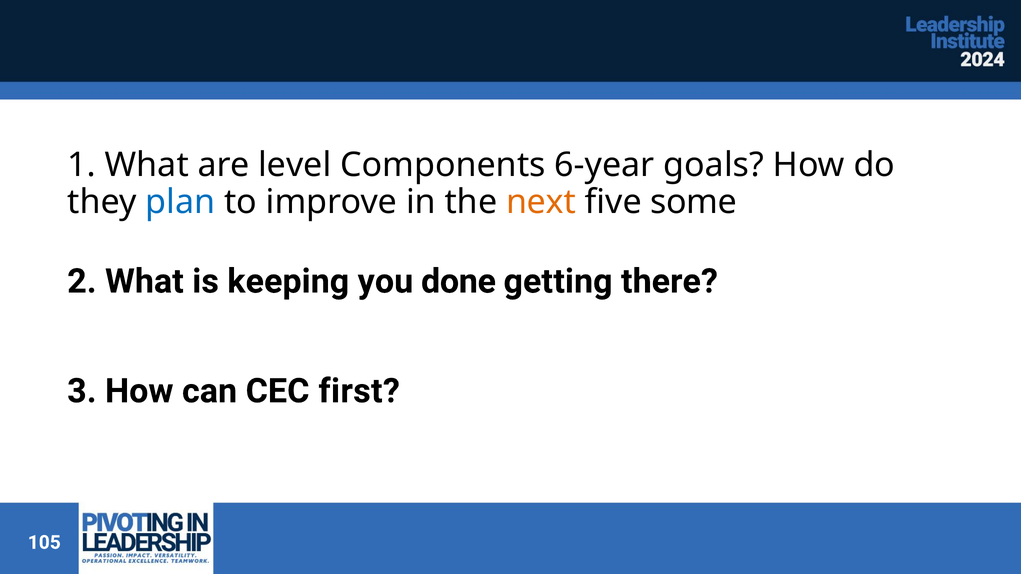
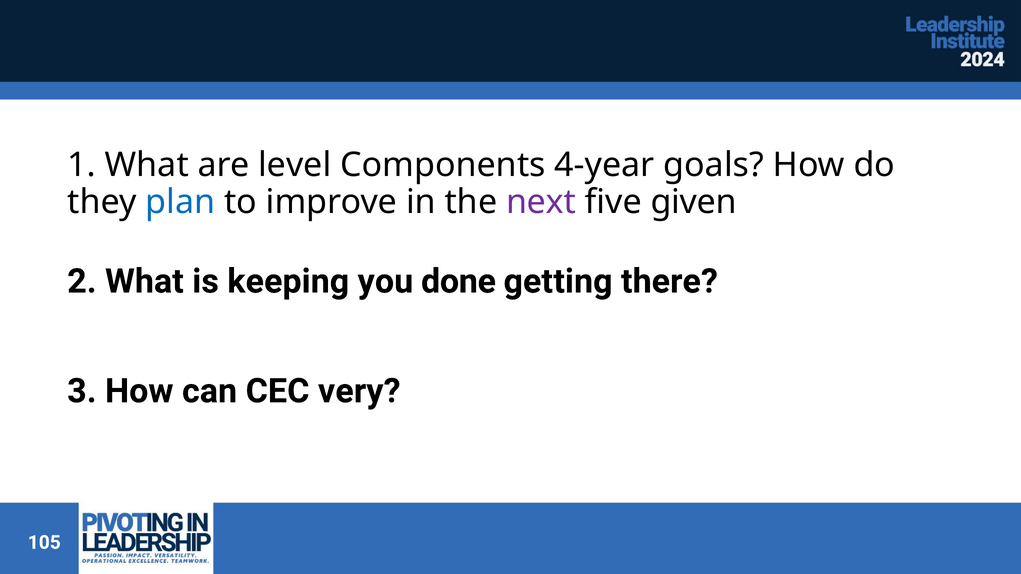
6-year: 6-year -> 4-year
next colour: orange -> purple
some: some -> given
first: first -> very
